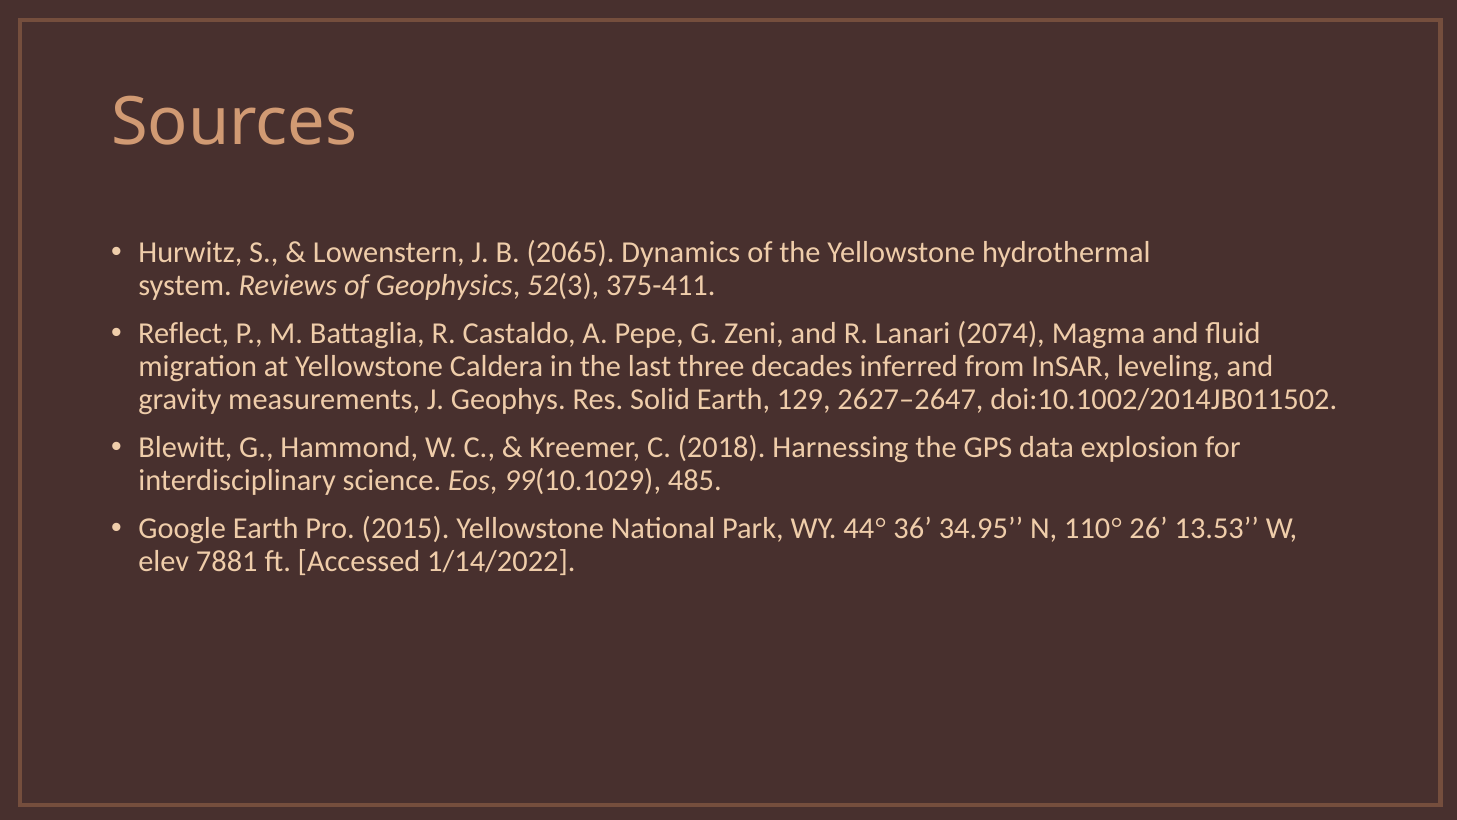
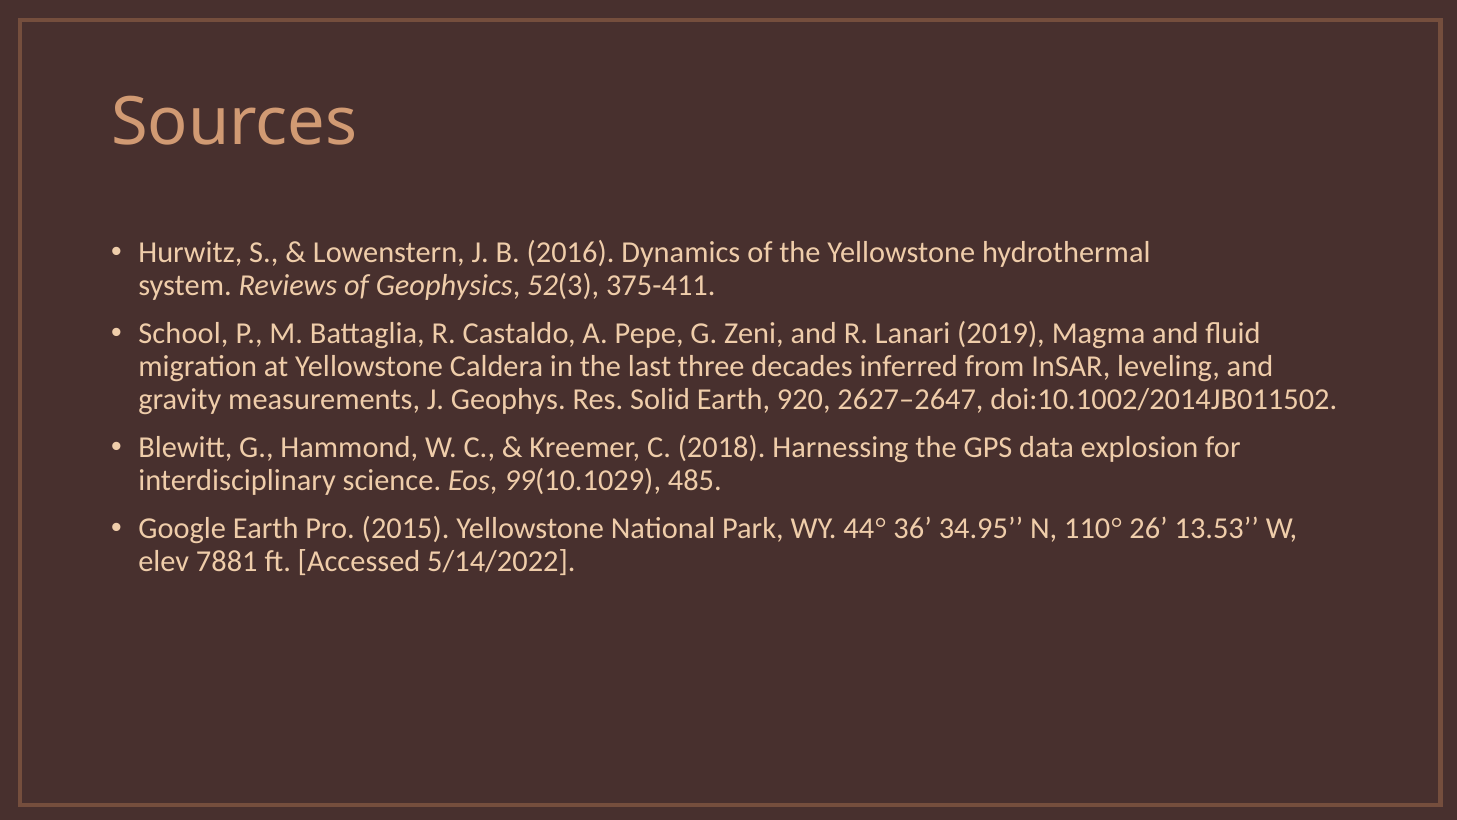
2065: 2065 -> 2016
Reflect: Reflect -> School
2074: 2074 -> 2019
129: 129 -> 920
1/14/2022: 1/14/2022 -> 5/14/2022
